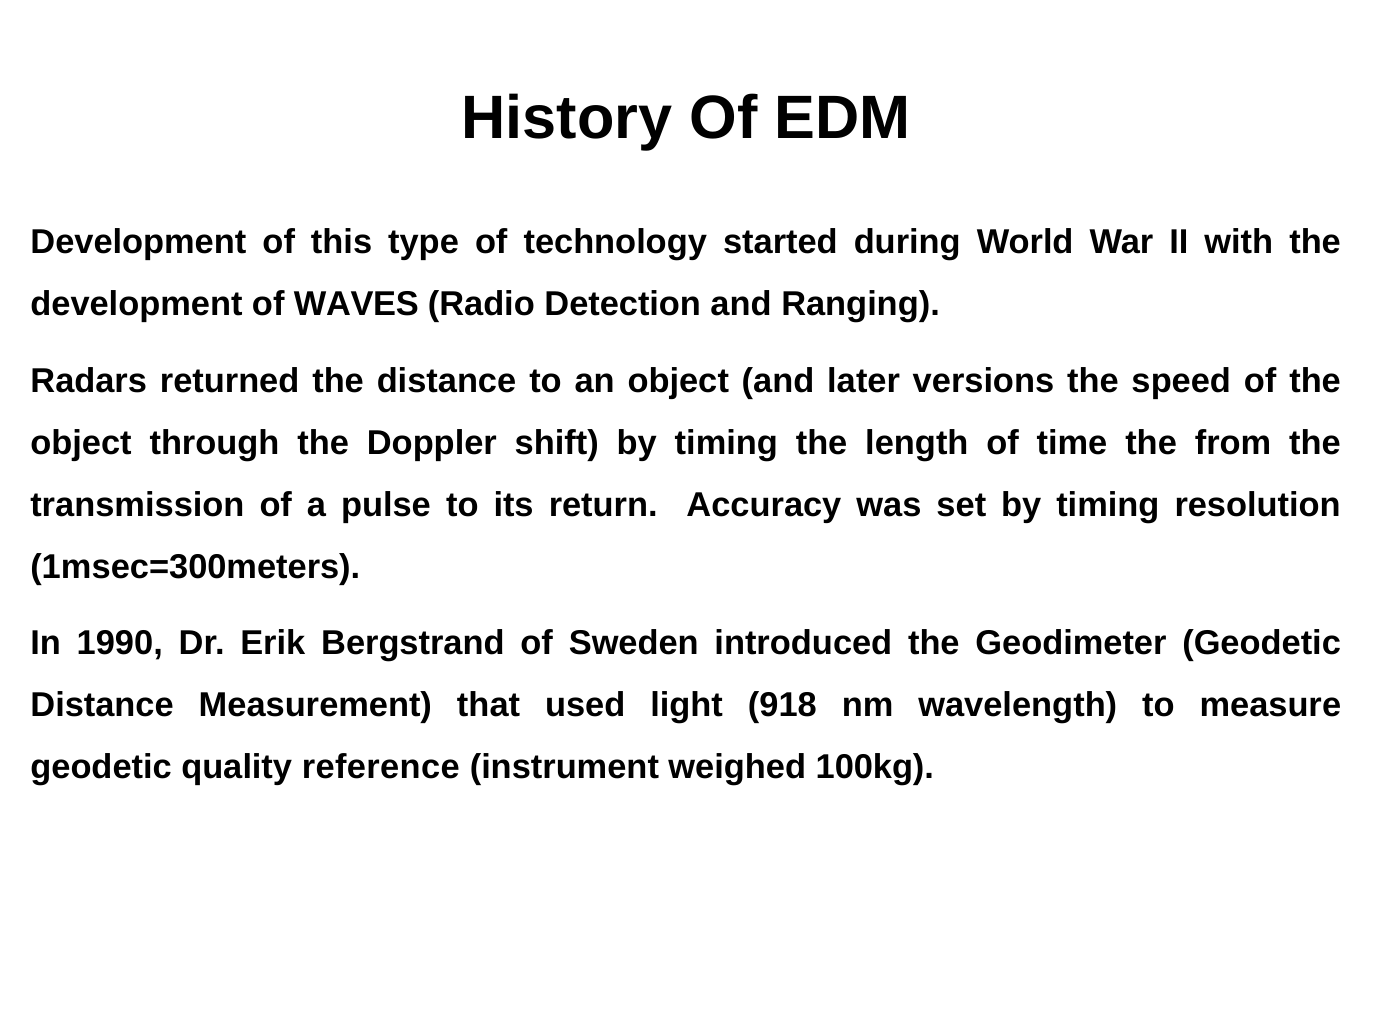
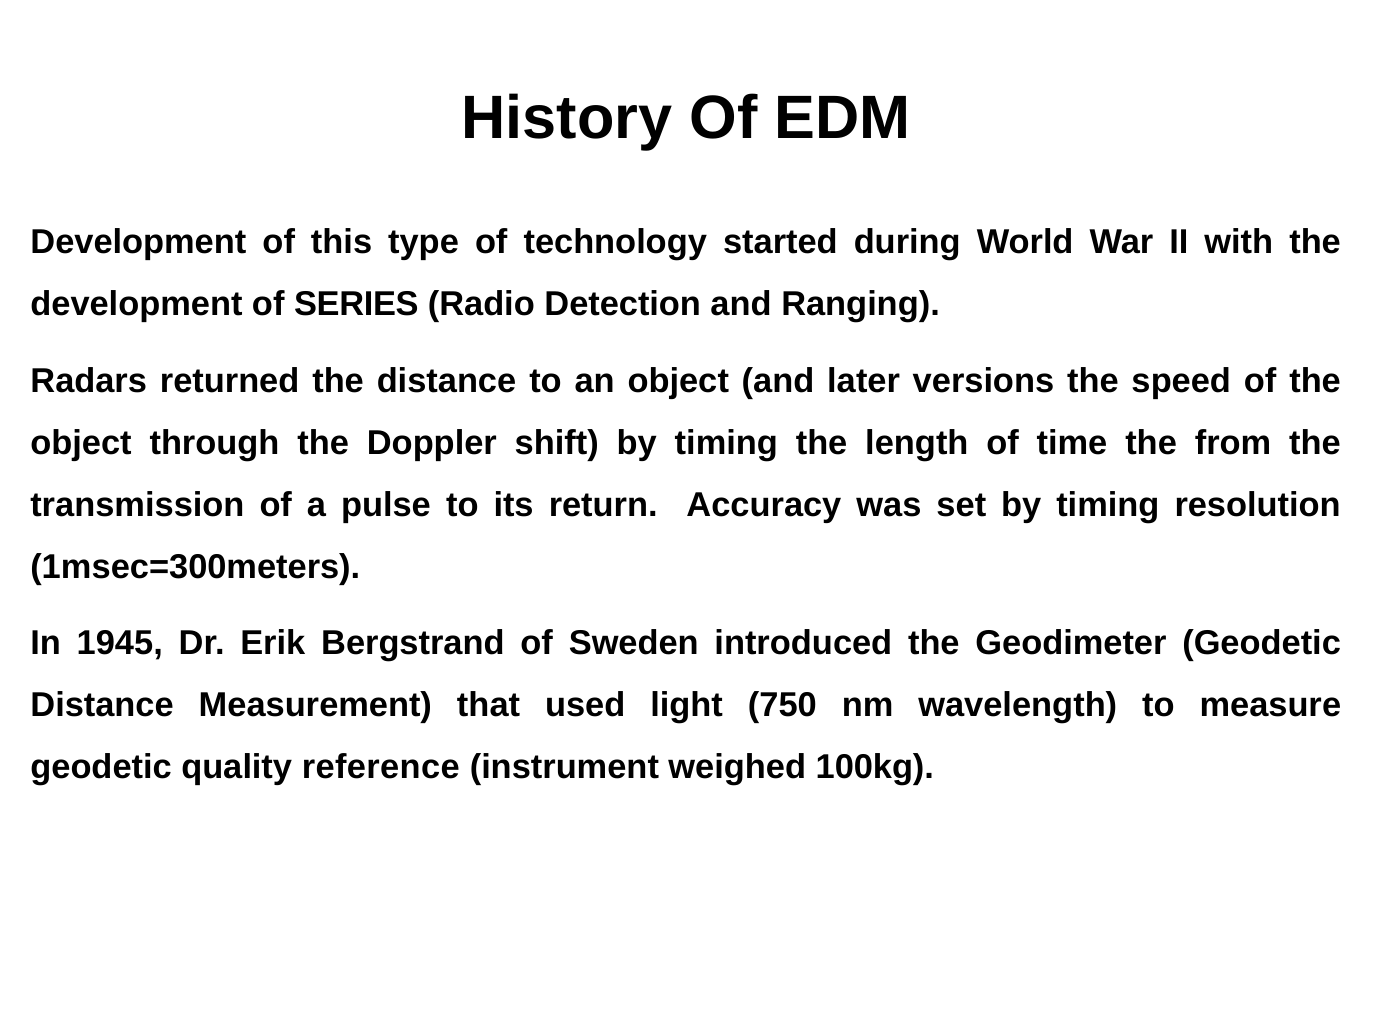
WAVES: WAVES -> SERIES
1990: 1990 -> 1945
918: 918 -> 750
